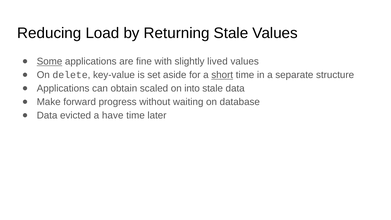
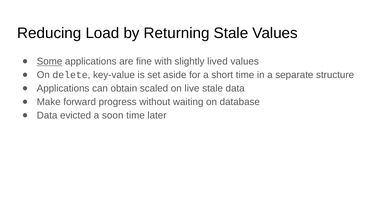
short underline: present -> none
into: into -> live
have: have -> soon
